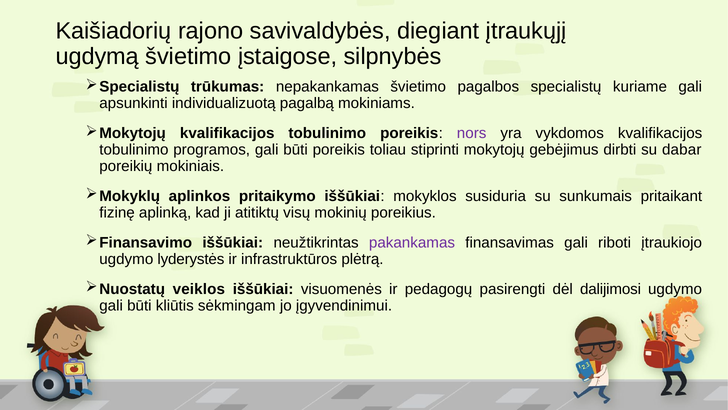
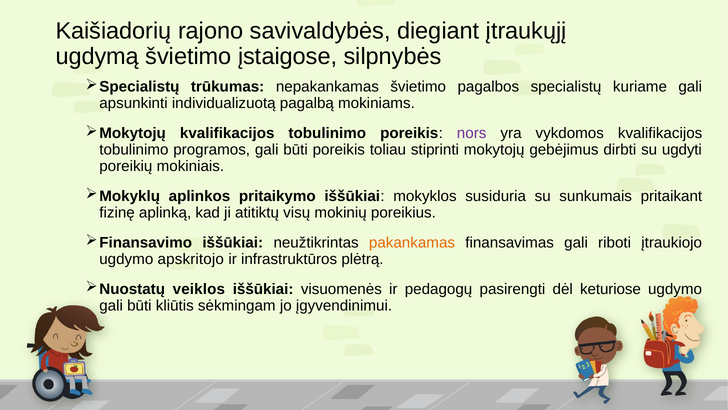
dabar: dabar -> ugdyti
pakankamas colour: purple -> orange
lyderystės: lyderystės -> apskritojo
dalijimosi: dalijimosi -> keturiose
